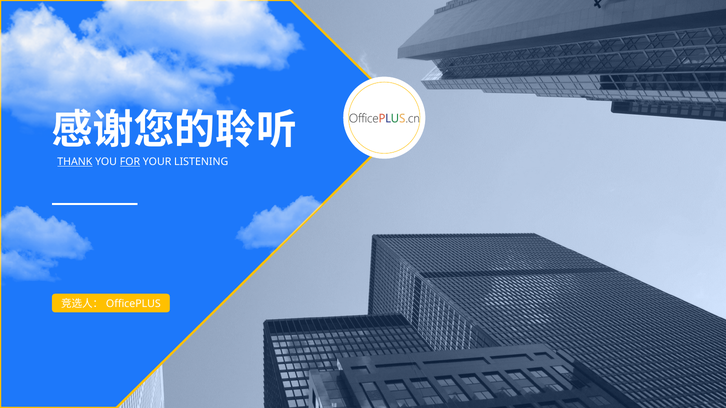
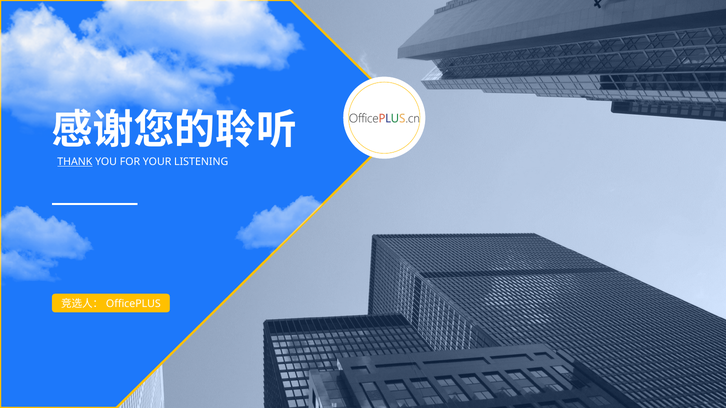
FOR underline: present -> none
